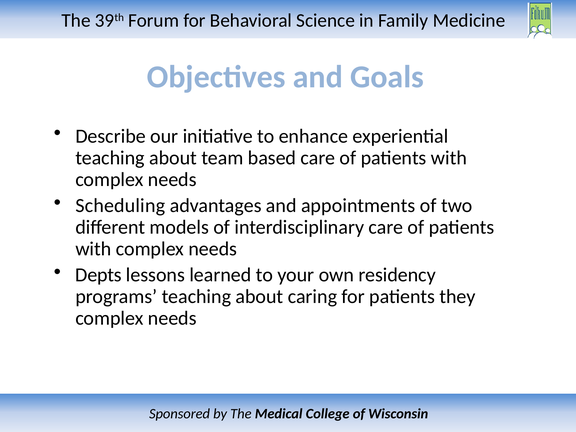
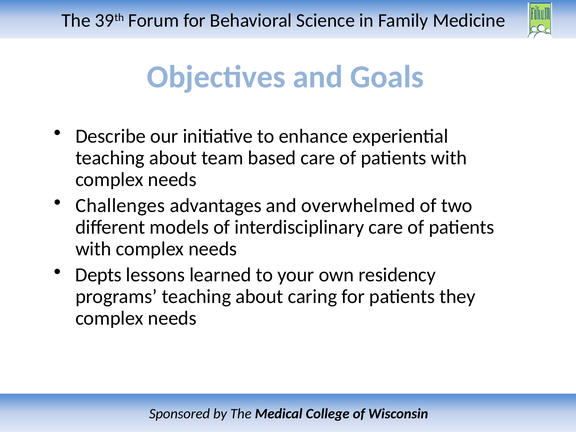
Scheduling: Scheduling -> Challenges
appointments: appointments -> overwhelmed
